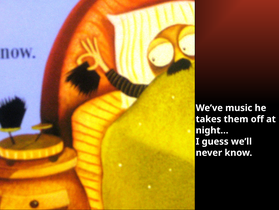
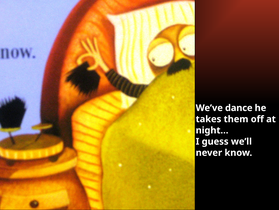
music: music -> dance
